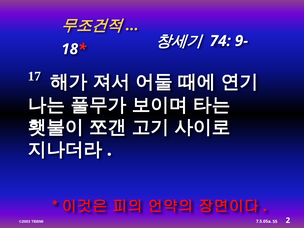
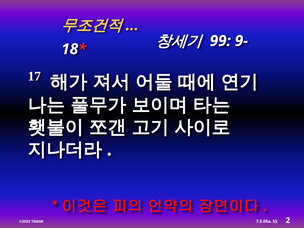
74: 74 -> 99
